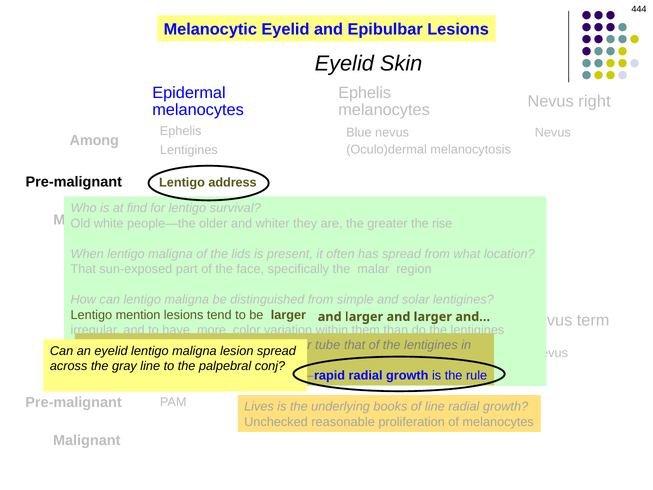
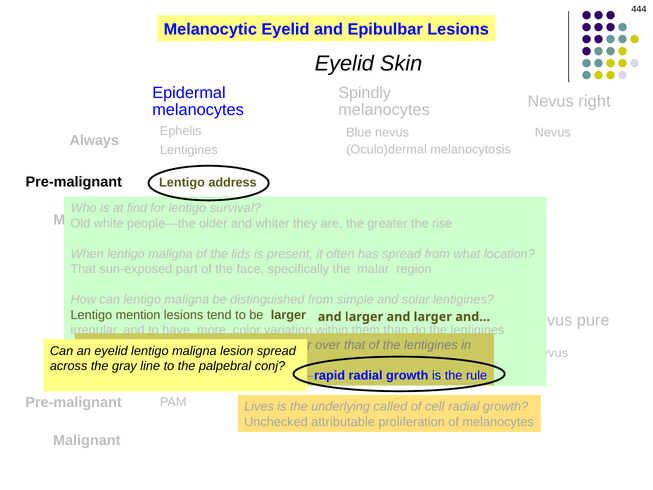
Ephelis at (365, 93): Ephelis -> Spindly
Among: Among -> Always
term: term -> pure
tube: tube -> over
books: books -> called
of line: line -> cell
reasonable: reasonable -> attributable
